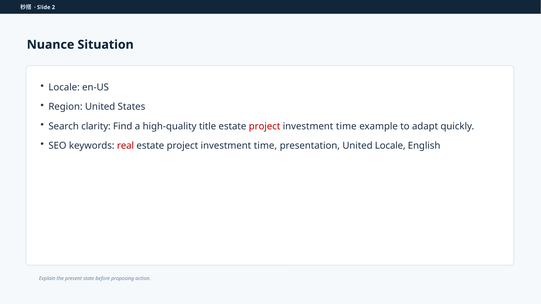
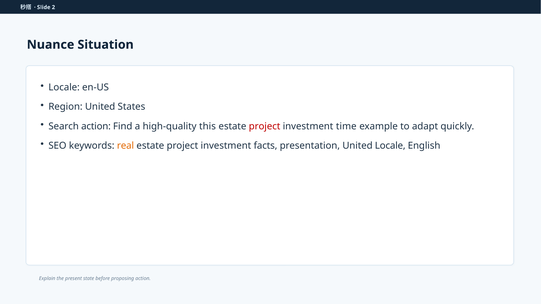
Search clarity: clarity -> action
title: title -> this
real colour: red -> orange
time at (265, 146): time -> facts
